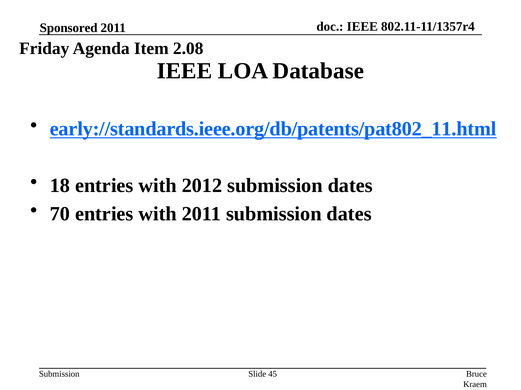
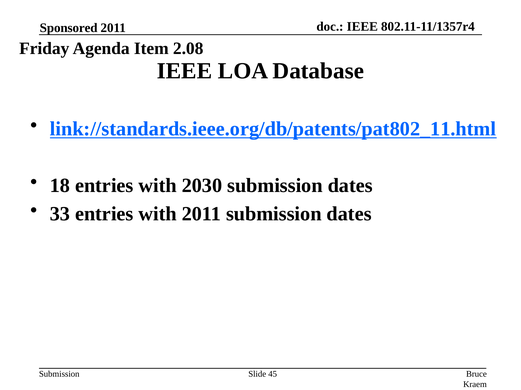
early://standards.ieee.org/db/patents/pat802_11.html: early://standards.ieee.org/db/patents/pat802_11.html -> link://standards.ieee.org/db/patents/pat802_11.html
2012: 2012 -> 2030
70: 70 -> 33
